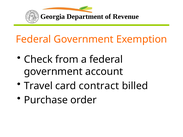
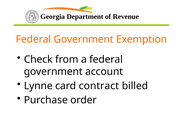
Travel: Travel -> Lynne
